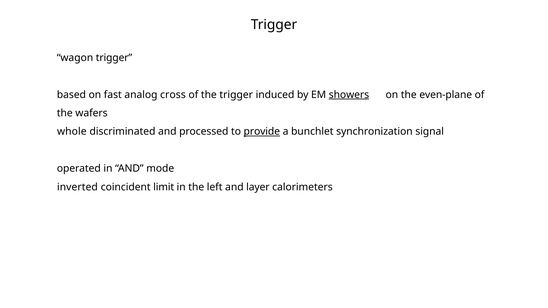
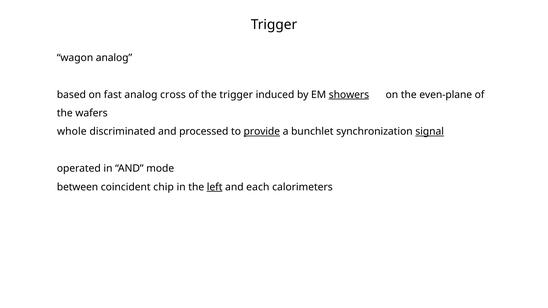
wagon trigger: trigger -> analog
signal underline: none -> present
inverted: inverted -> between
limit: limit -> chip
left underline: none -> present
layer: layer -> each
